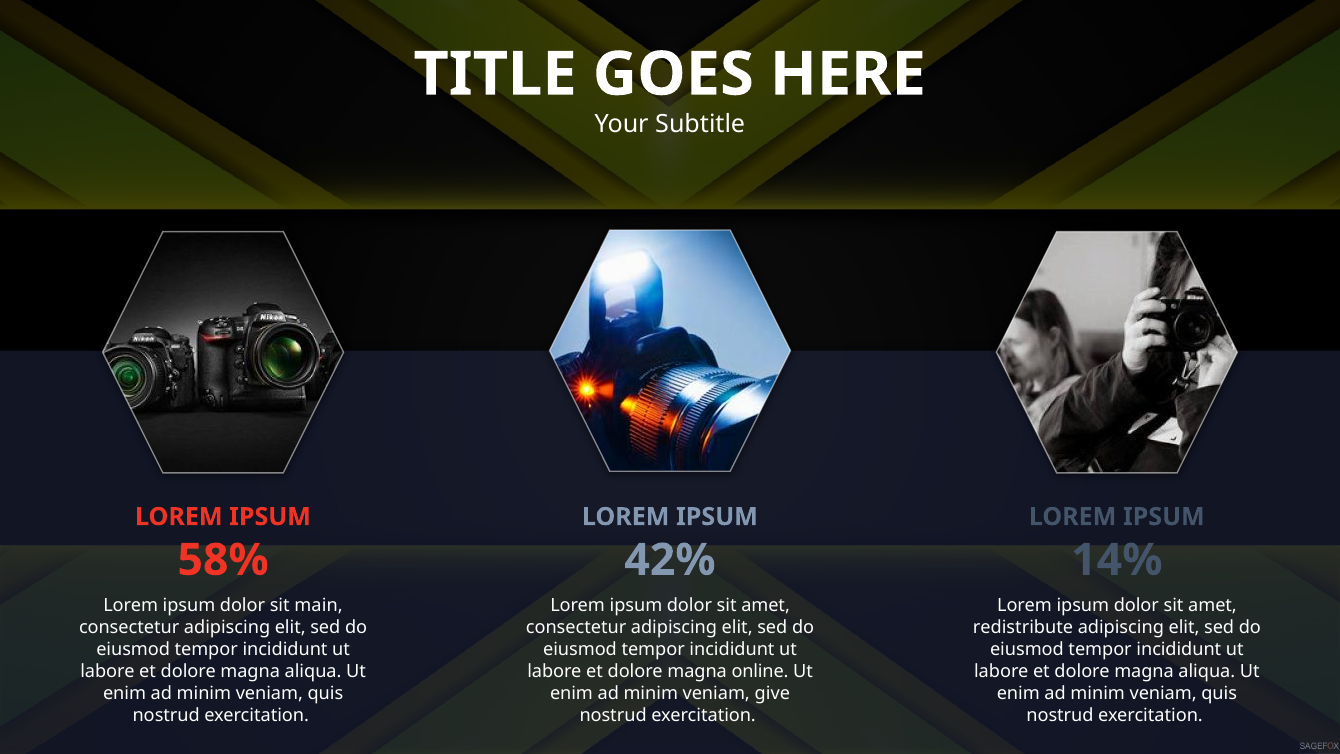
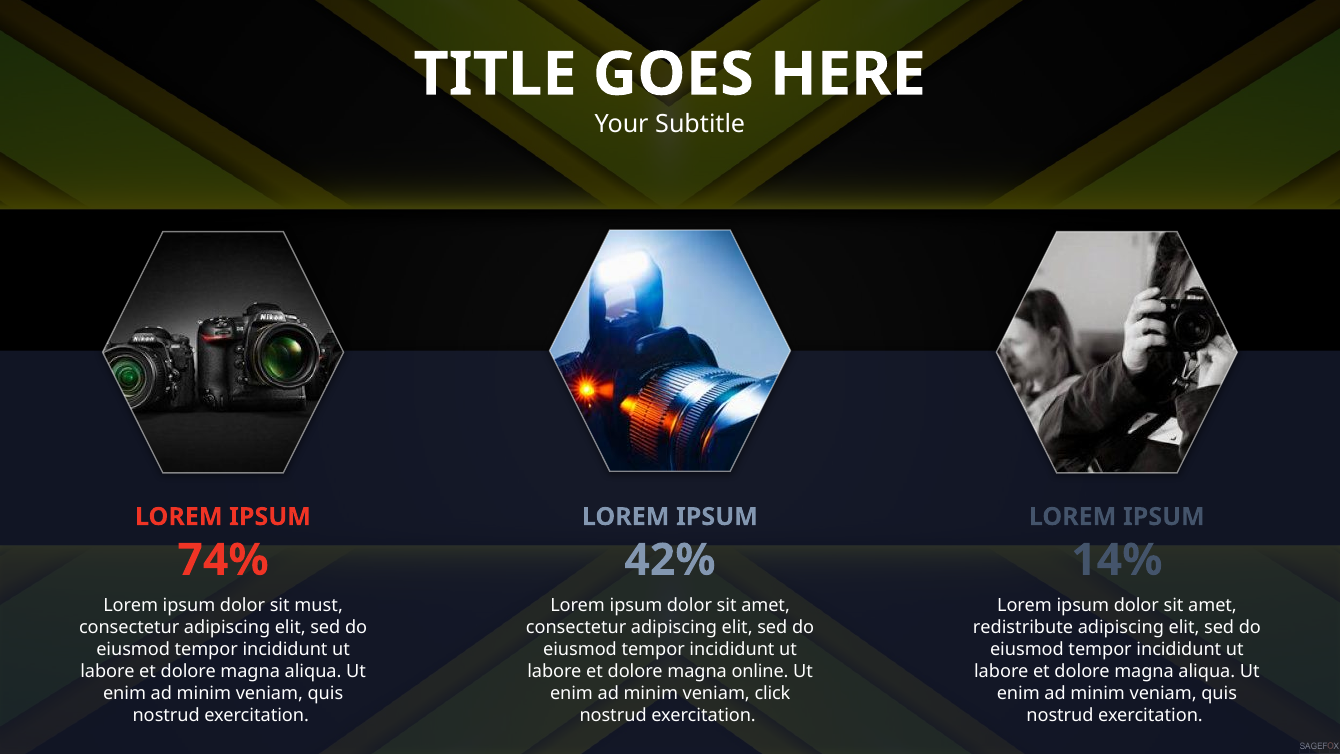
58%: 58% -> 74%
main: main -> must
give: give -> click
